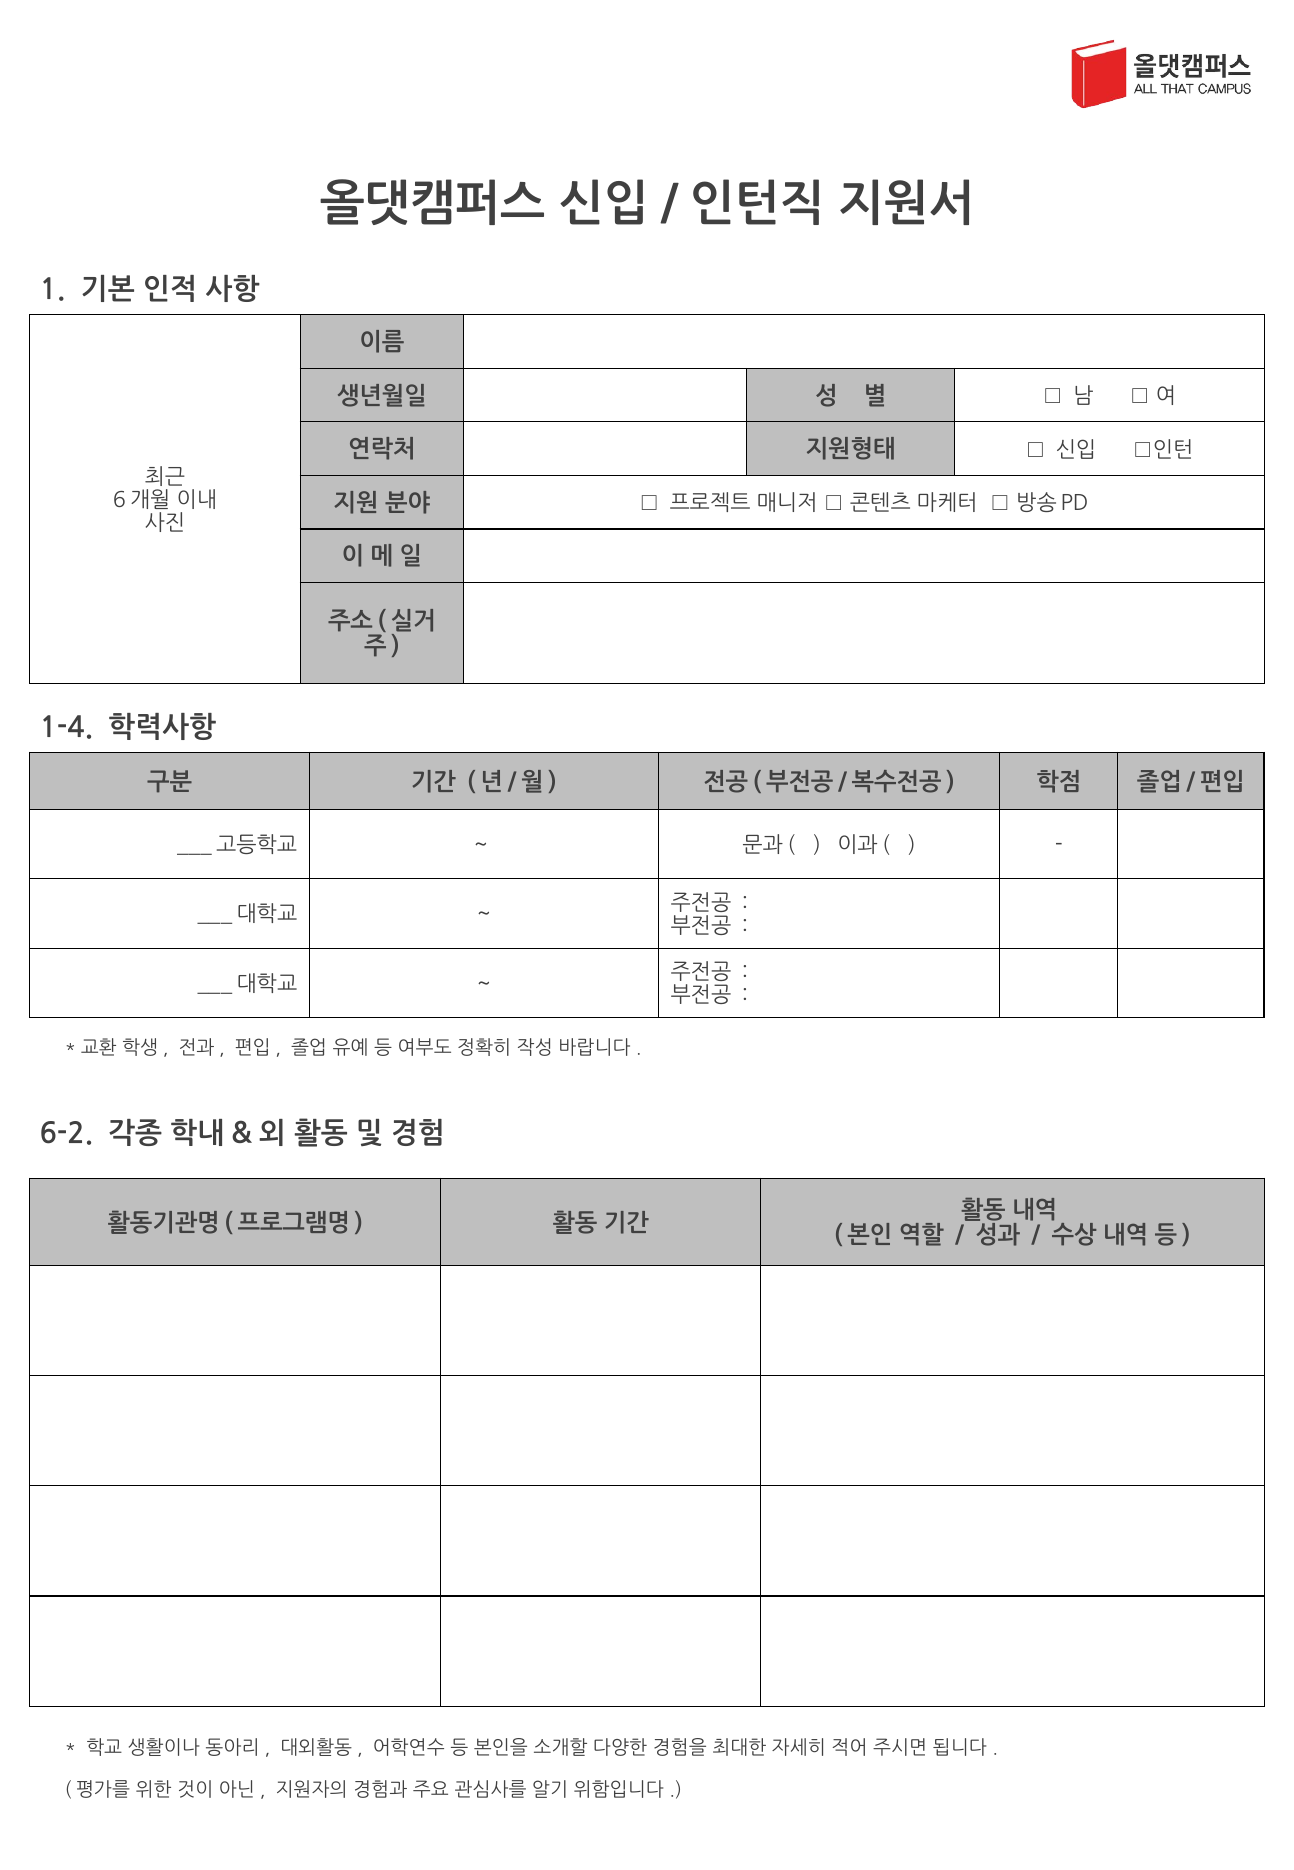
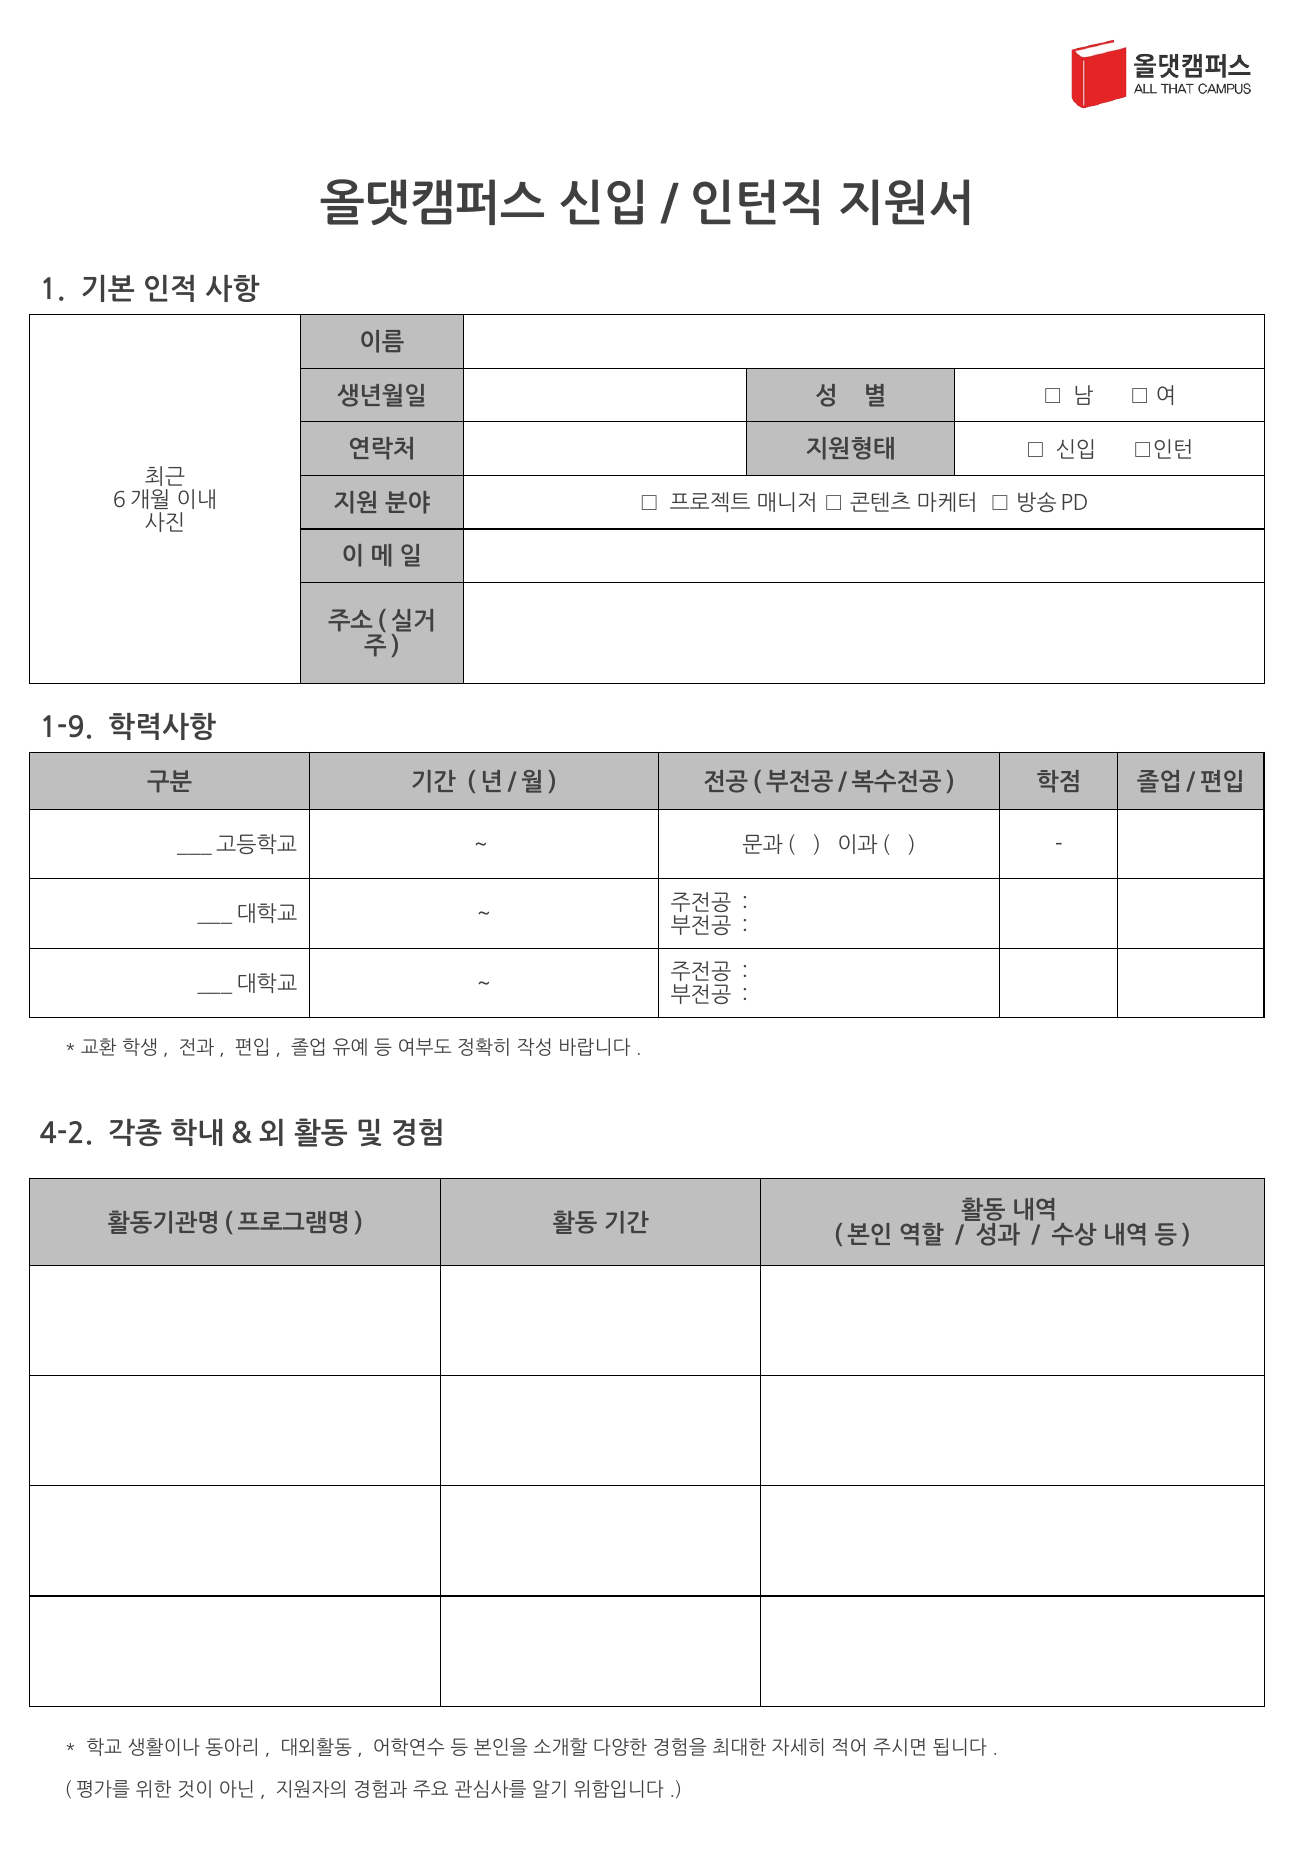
1-4: 1-4 -> 1-9
6-2: 6-2 -> 4-2
